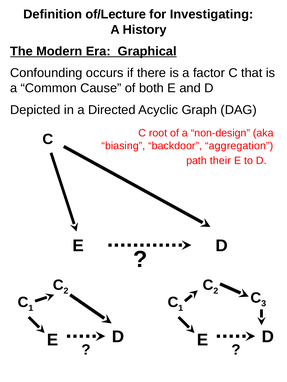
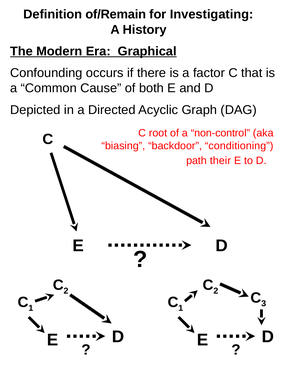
of/Lecture: of/Lecture -> of/Remain
non-design: non-design -> non-control
aggregation: aggregation -> conditioning
